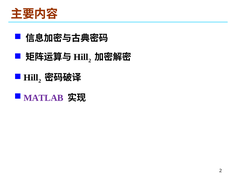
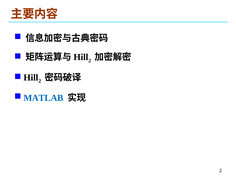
MATLAB colour: purple -> blue
